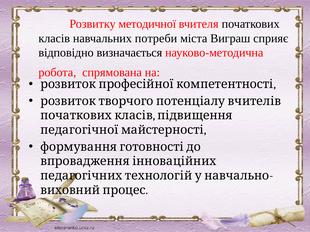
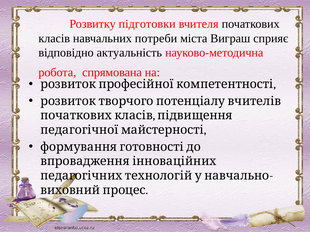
методичної: методичної -> підготовки
визначається: визначається -> актуальність
